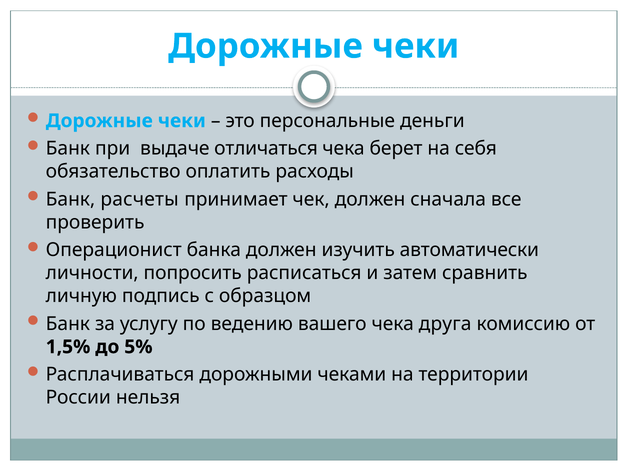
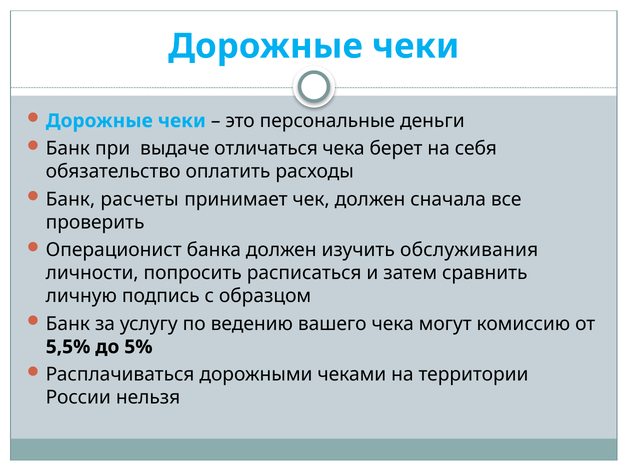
автоматически: автоматически -> обслуживания
друга: друга -> могут
1,5%: 1,5% -> 5,5%
